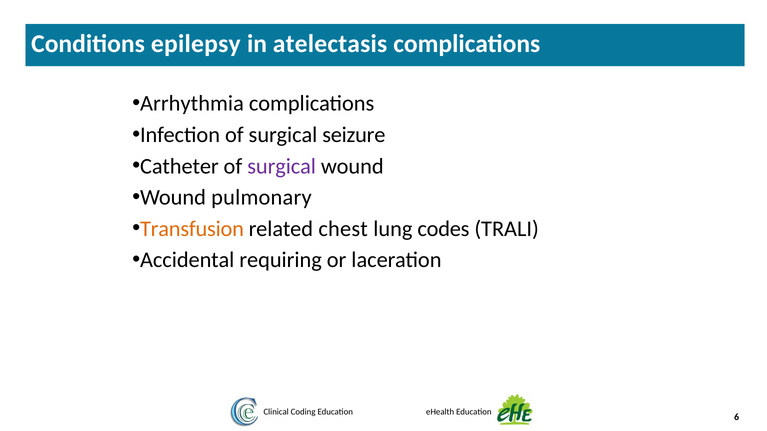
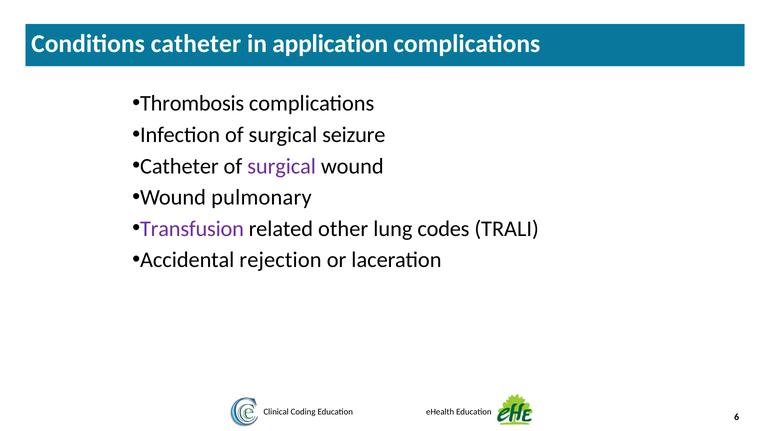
Conditions epilepsy: epilepsy -> catheter
atelectasis: atelectasis -> application
Arrhythmia: Arrhythmia -> Thrombosis
Transfusion colour: orange -> purple
chest: chest -> other
requiring: requiring -> rejection
